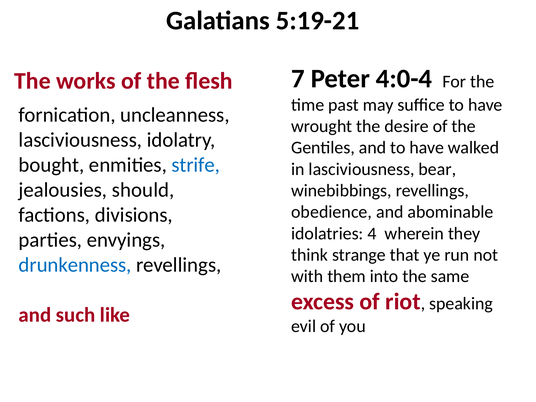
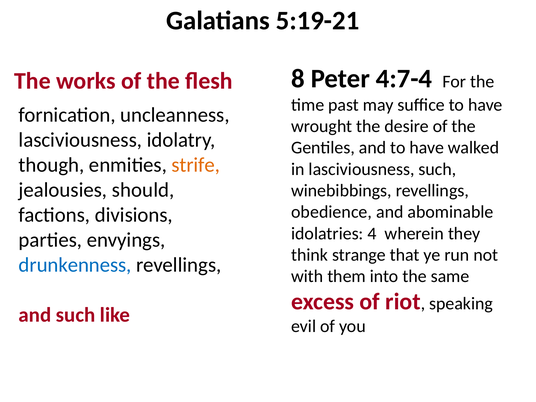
7: 7 -> 8
4:0-4: 4:0-4 -> 4:7-4
bought: bought -> though
strife colour: blue -> orange
lasciviousness bear: bear -> such
